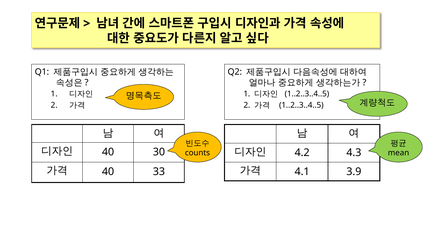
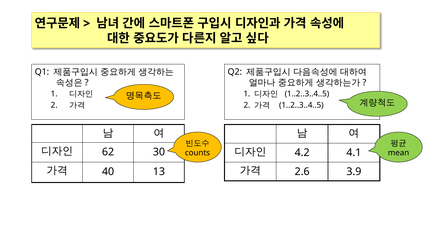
40 at (108, 152): 40 -> 62
4.3: 4.3 -> 4.1
33: 33 -> 13
4.1: 4.1 -> 2.6
